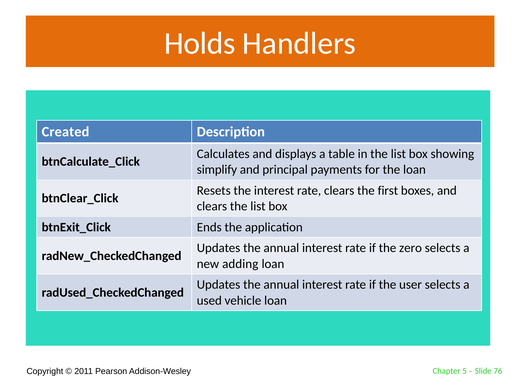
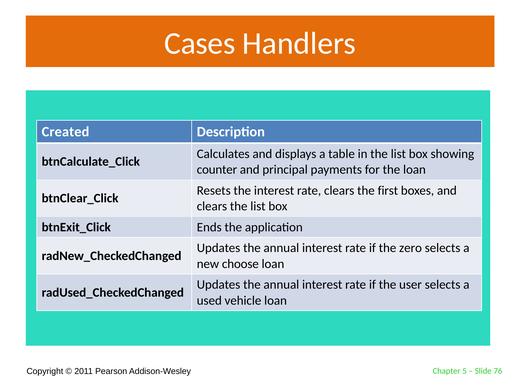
Holds: Holds -> Cases
simplify: simplify -> counter
adding: adding -> choose
